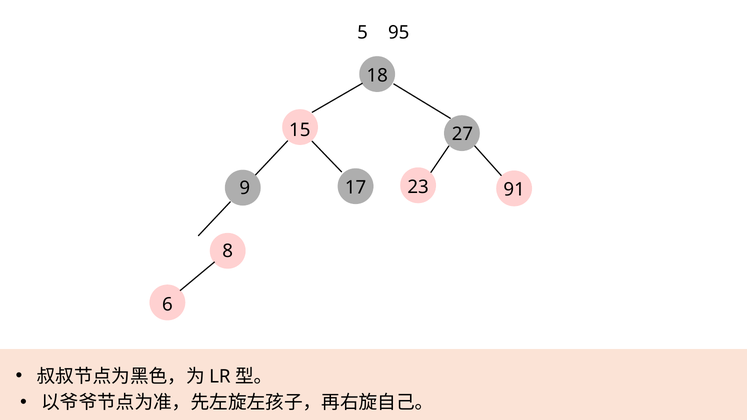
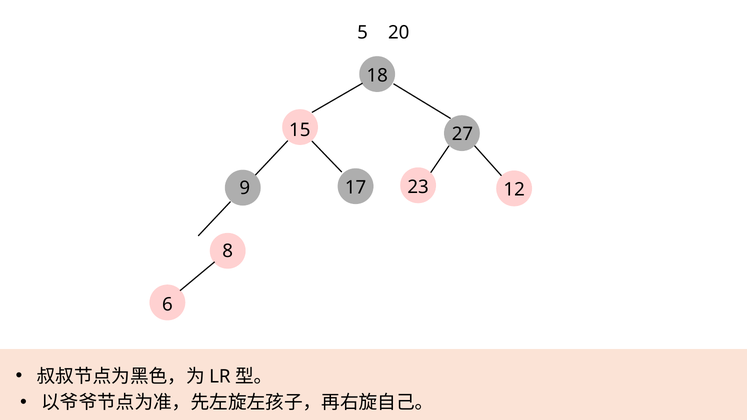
95: 95 -> 20
91: 91 -> 12
